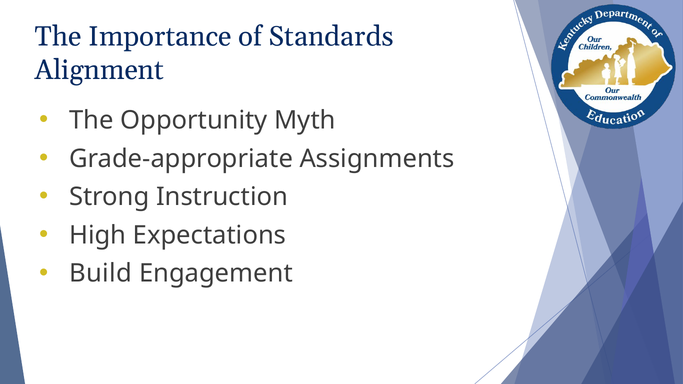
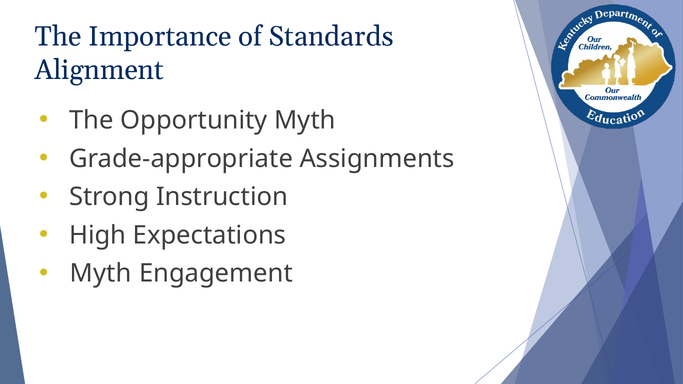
Build at (101, 274): Build -> Myth
